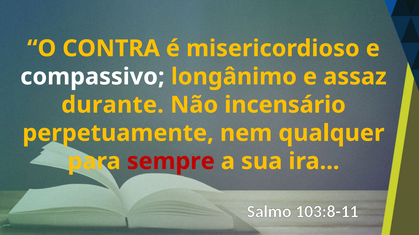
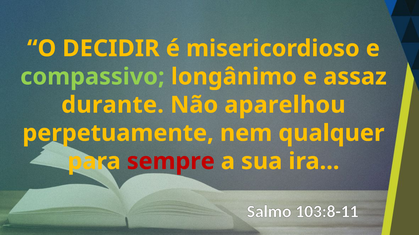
CONTRA: CONTRA -> DECIDIR
compassivo colour: white -> light green
incensário: incensário -> aparelhou
